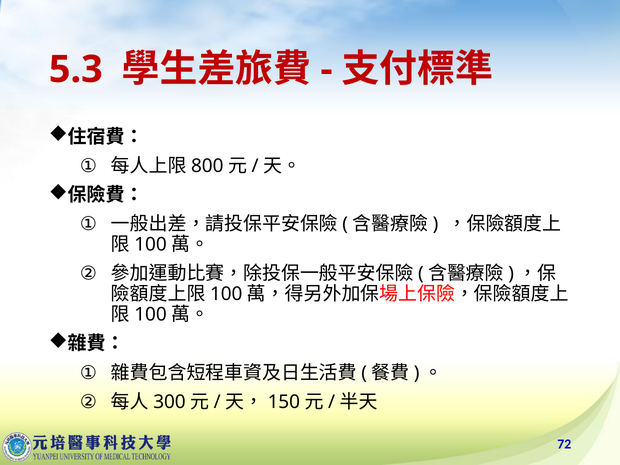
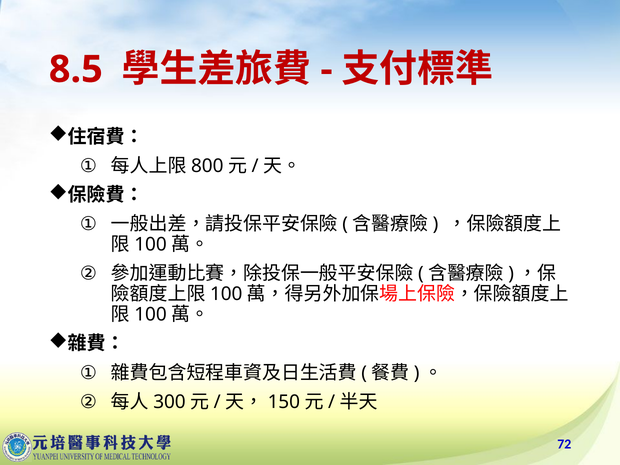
5.3: 5.3 -> 8.5
